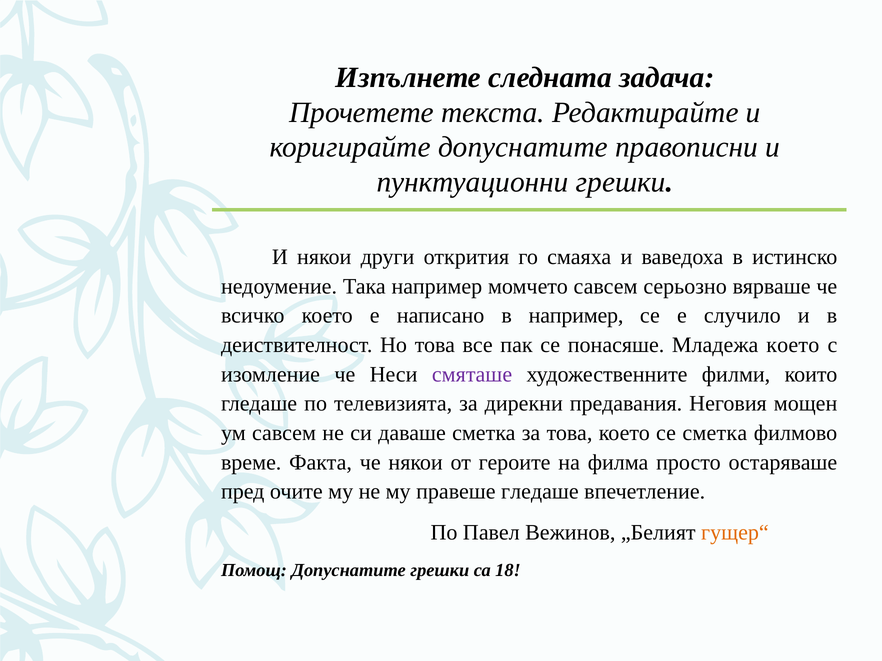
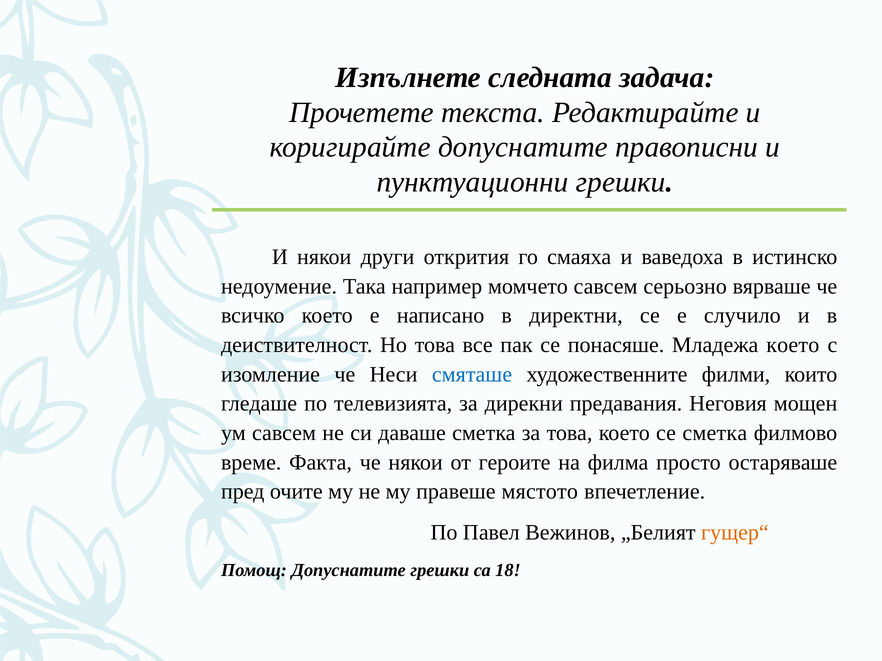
в например: например -> директни
смяташе colour: purple -> blue
правеше гледаше: гледаше -> мястото
